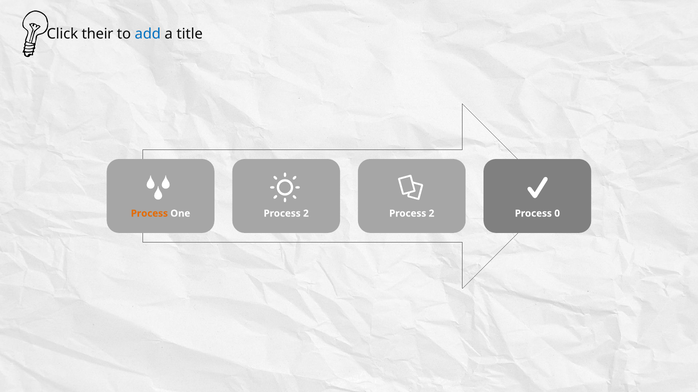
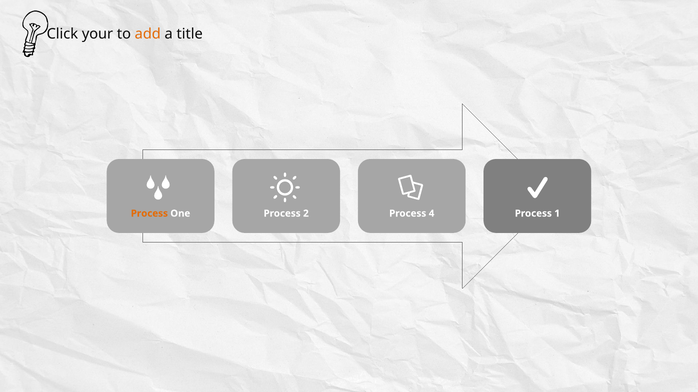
their: their -> your
add colour: blue -> orange
2 Process 2: 2 -> 4
0: 0 -> 1
